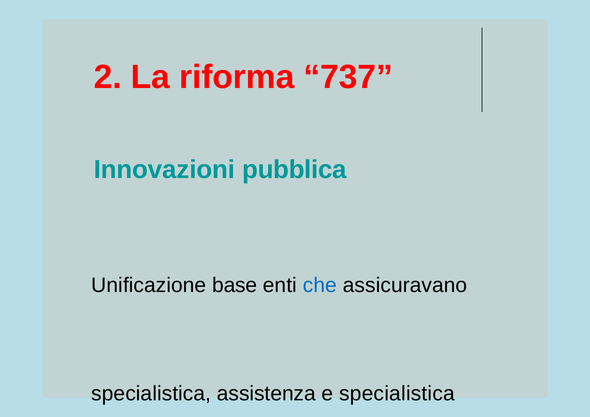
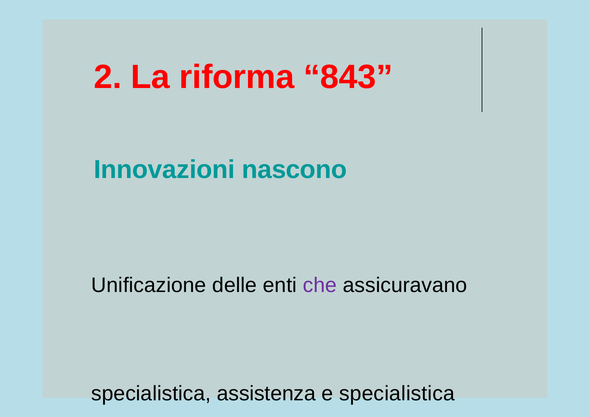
737: 737 -> 843
pubblica: pubblica -> nascono
base: base -> delle
che colour: blue -> purple
